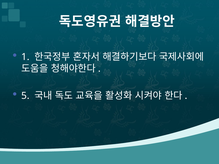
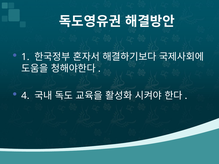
5: 5 -> 4
